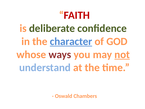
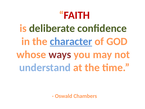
not underline: present -> none
